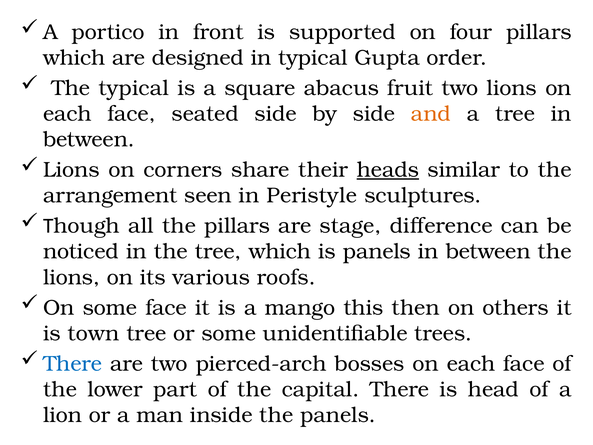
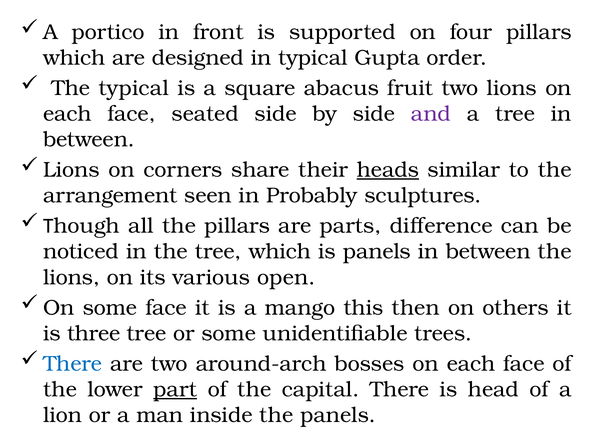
and colour: orange -> purple
Peristyle: Peristyle -> Probably
stage: stage -> parts
roofs: roofs -> open
town: town -> three
pierced-arch: pierced-arch -> around-arch
part underline: none -> present
